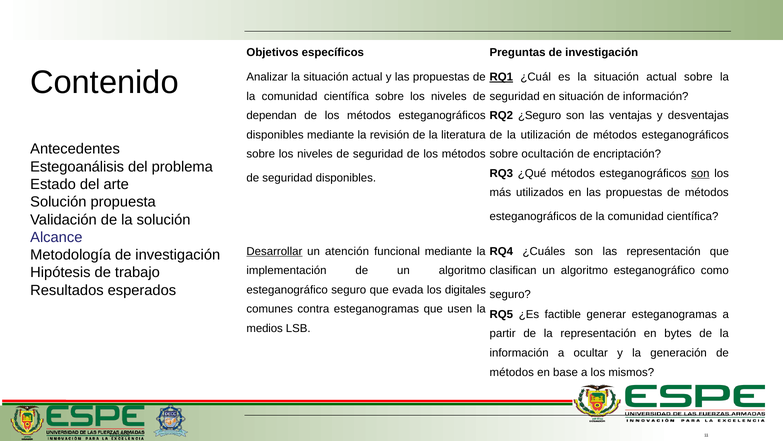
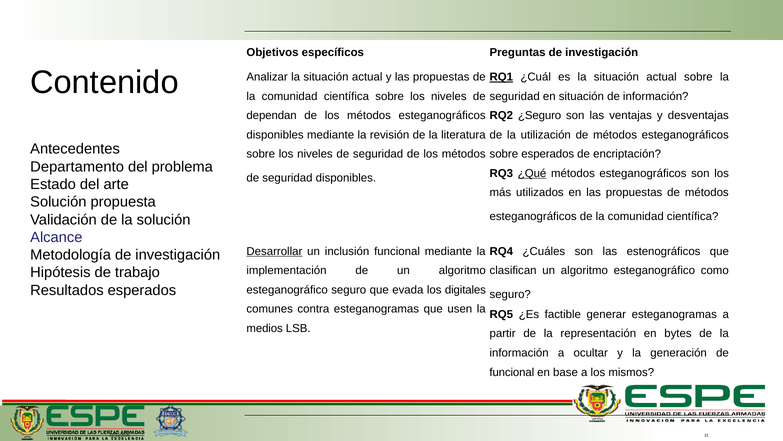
sobre ocultación: ocultación -> esperados
Estegoanálisis: Estegoanálisis -> Departamento
¿Qué underline: none -> present
son at (700, 173) underline: present -> none
atención: atención -> inclusión
las representación: representación -> estenográficos
métodos at (512, 372): métodos -> funcional
